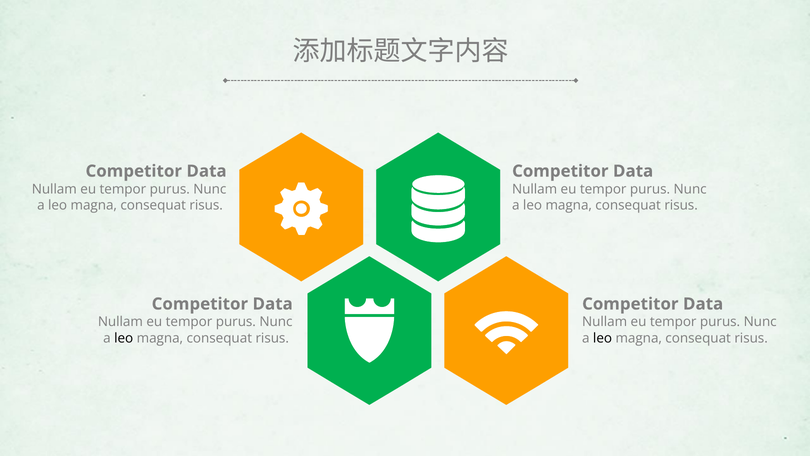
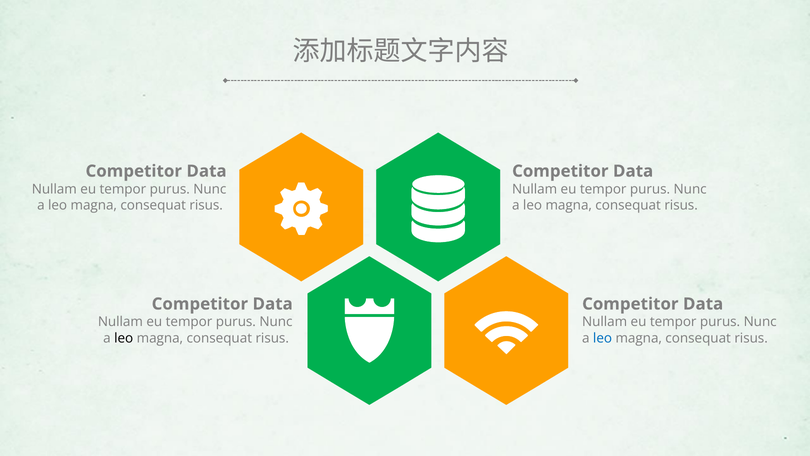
leo at (603, 338) colour: black -> blue
